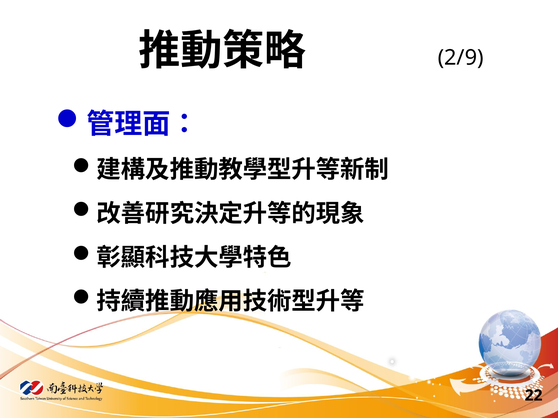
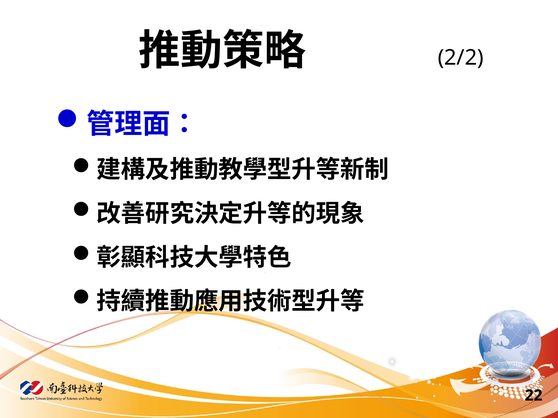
2/9: 2/9 -> 2/2
